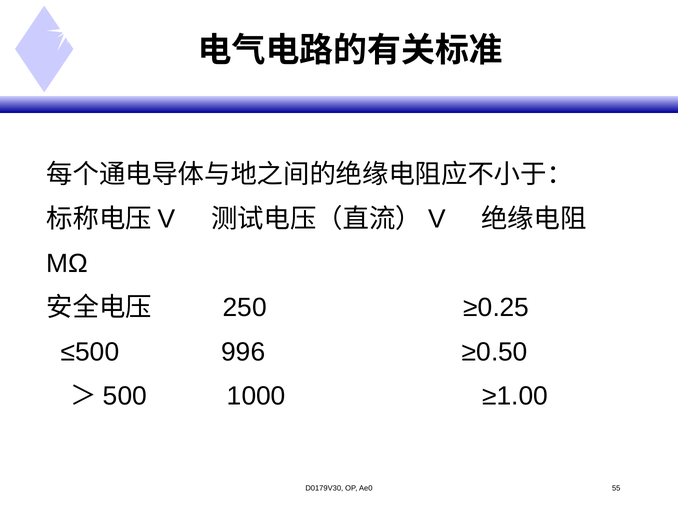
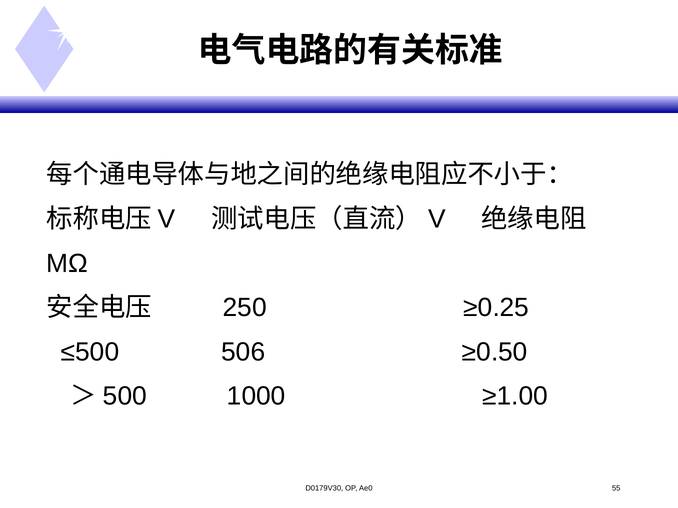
996: 996 -> 506
